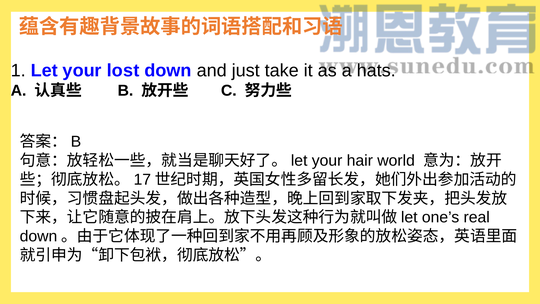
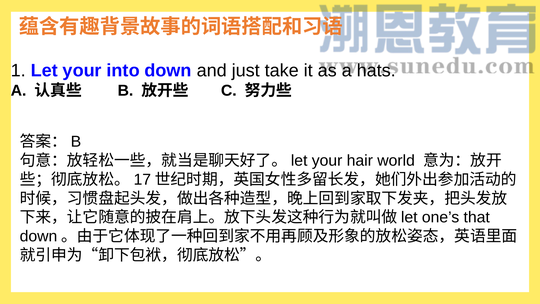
lost: lost -> into
real: real -> that
